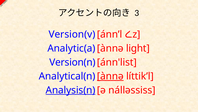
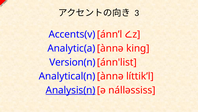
Version(v: Version(v -> Accents(v
light: light -> king
ànnə at (110, 76) underline: present -> none
